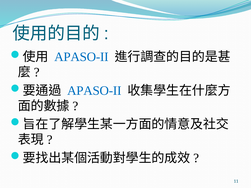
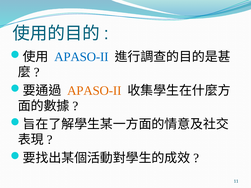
APASO-II at (94, 91) colour: blue -> orange
